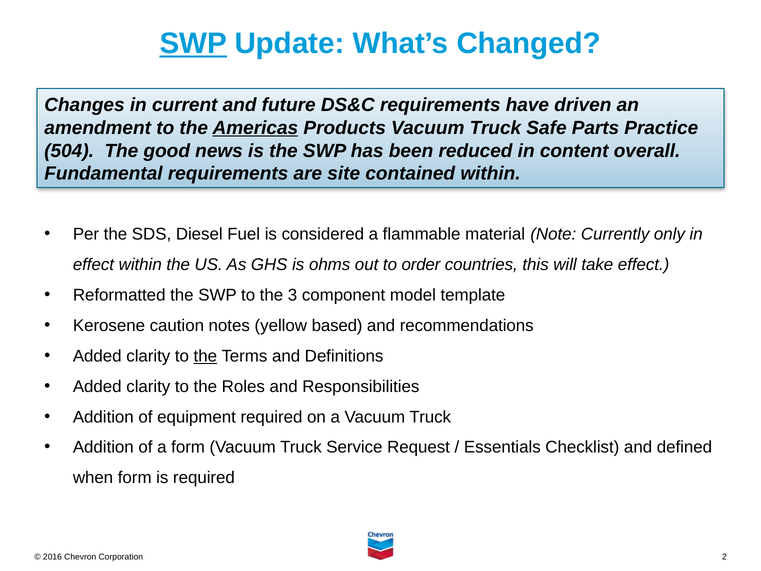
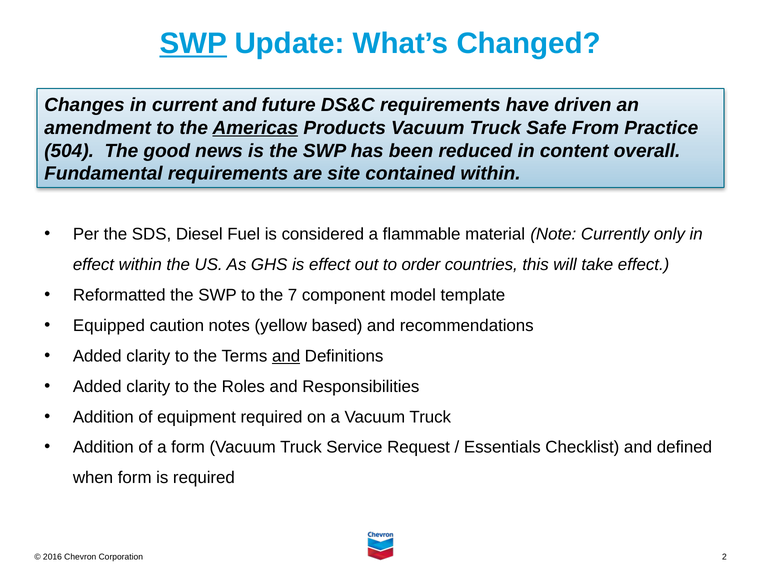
Parts: Parts -> From
is ohms: ohms -> effect
3: 3 -> 7
Kerosene: Kerosene -> Equipped
the at (205, 356) underline: present -> none
and at (286, 356) underline: none -> present
